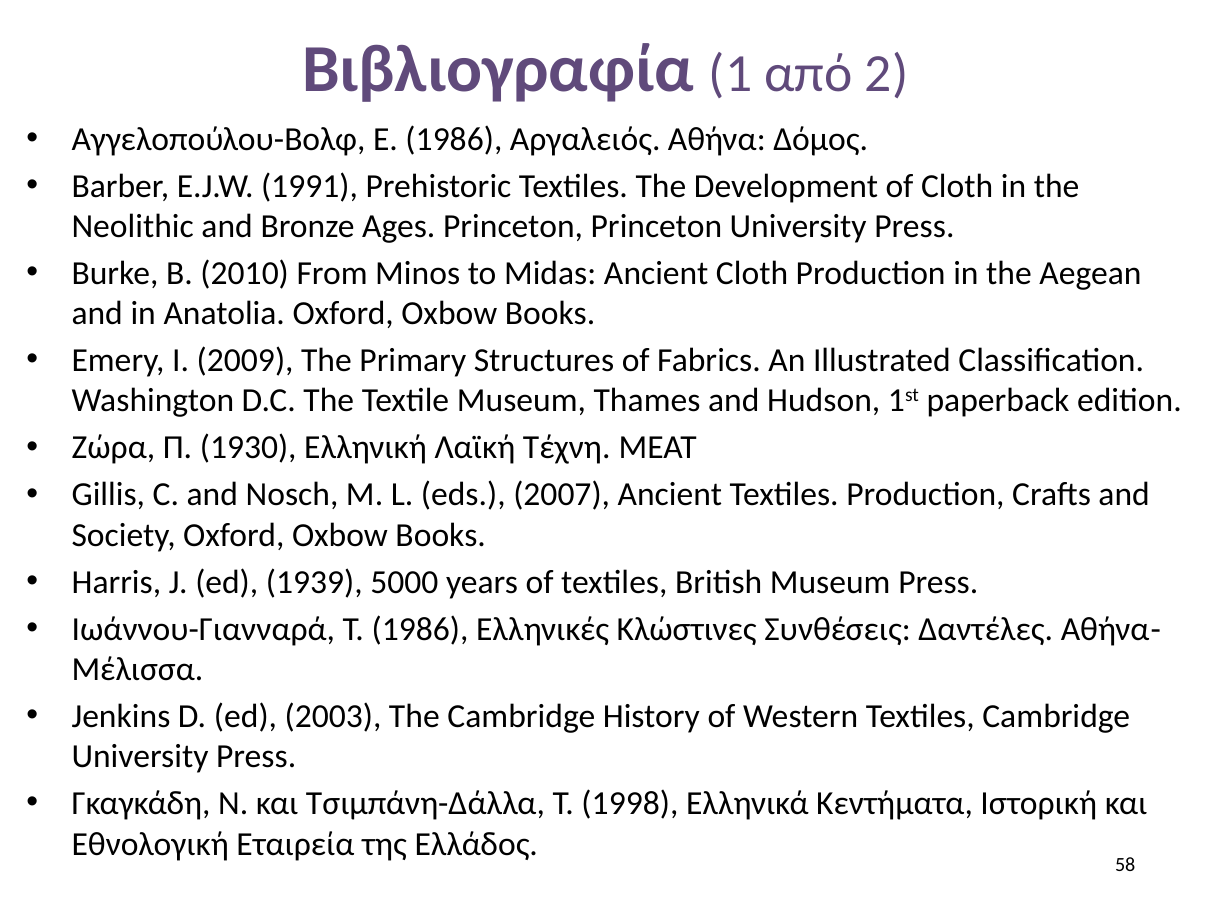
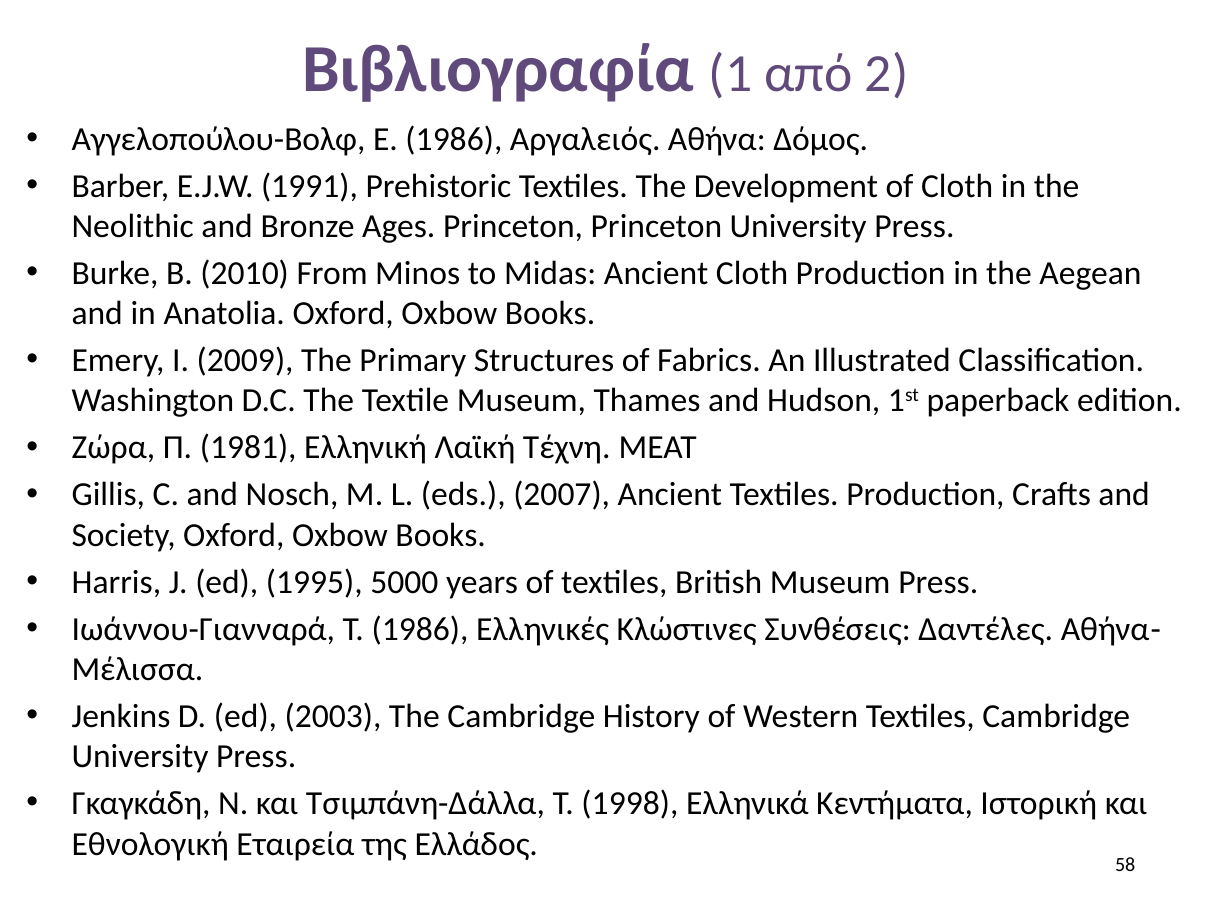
1930: 1930 -> 1981
1939: 1939 -> 1995
